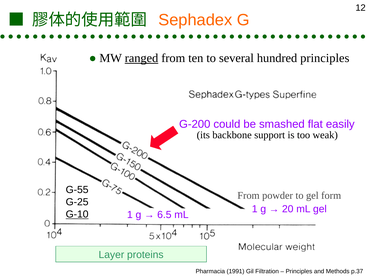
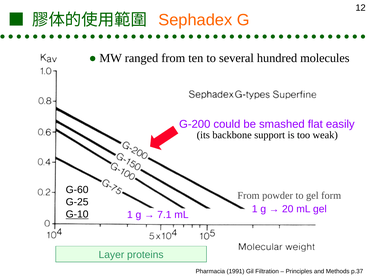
ranged underline: present -> none
hundred principles: principles -> molecules
G-55: G-55 -> G-60
6.5: 6.5 -> 7.1
